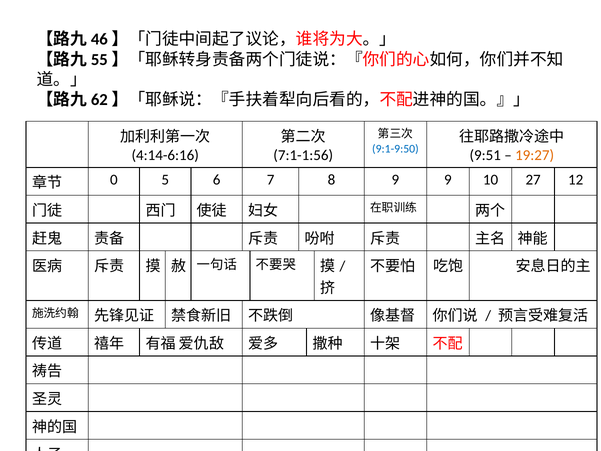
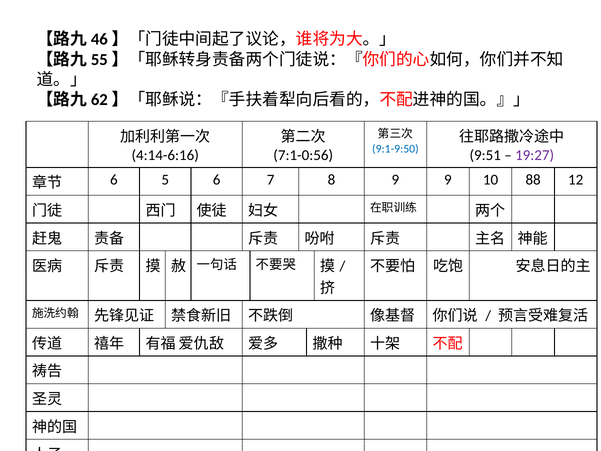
7:1-1:56: 7:1-1:56 -> 7:1-0:56
19:27 colour: orange -> purple
0 at (114, 180): 0 -> 6
27: 27 -> 88
